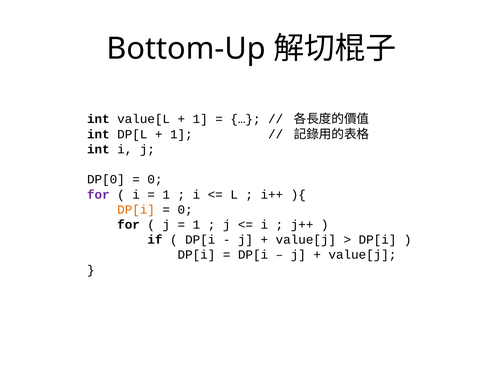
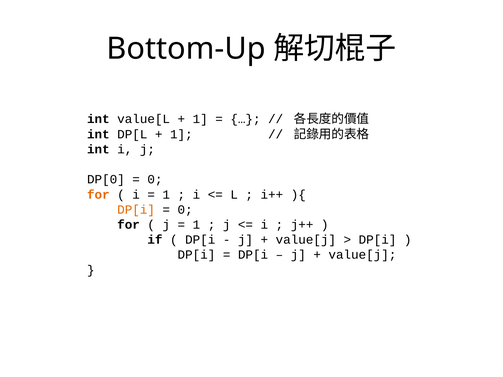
for at (98, 195) colour: purple -> orange
